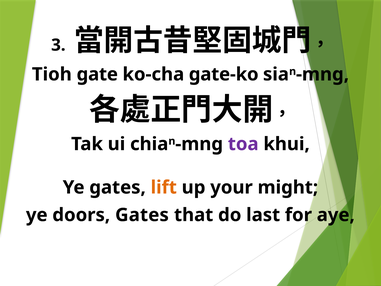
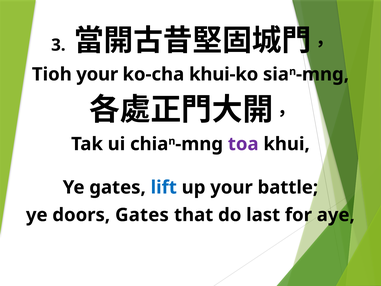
Tioh gate: gate -> your
gate-ko: gate-ko -> khui-ko
lift colour: orange -> blue
might: might -> battle
